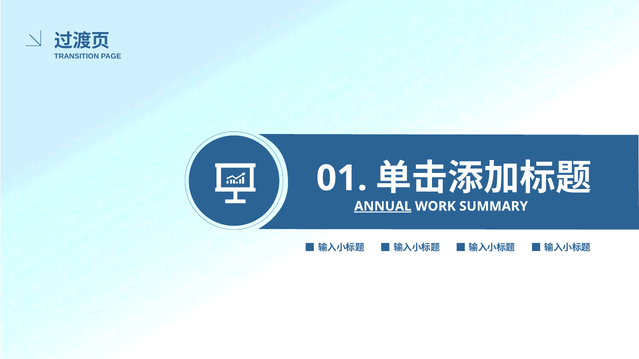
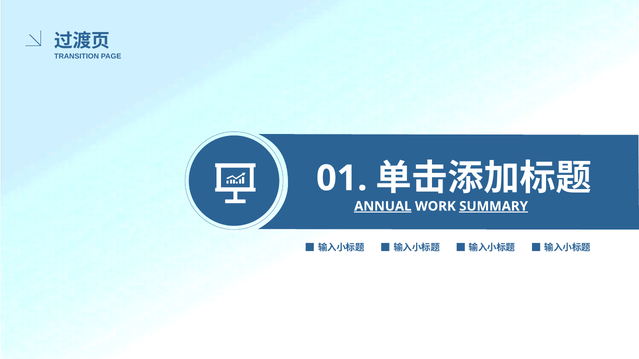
SUMMARY underline: none -> present
